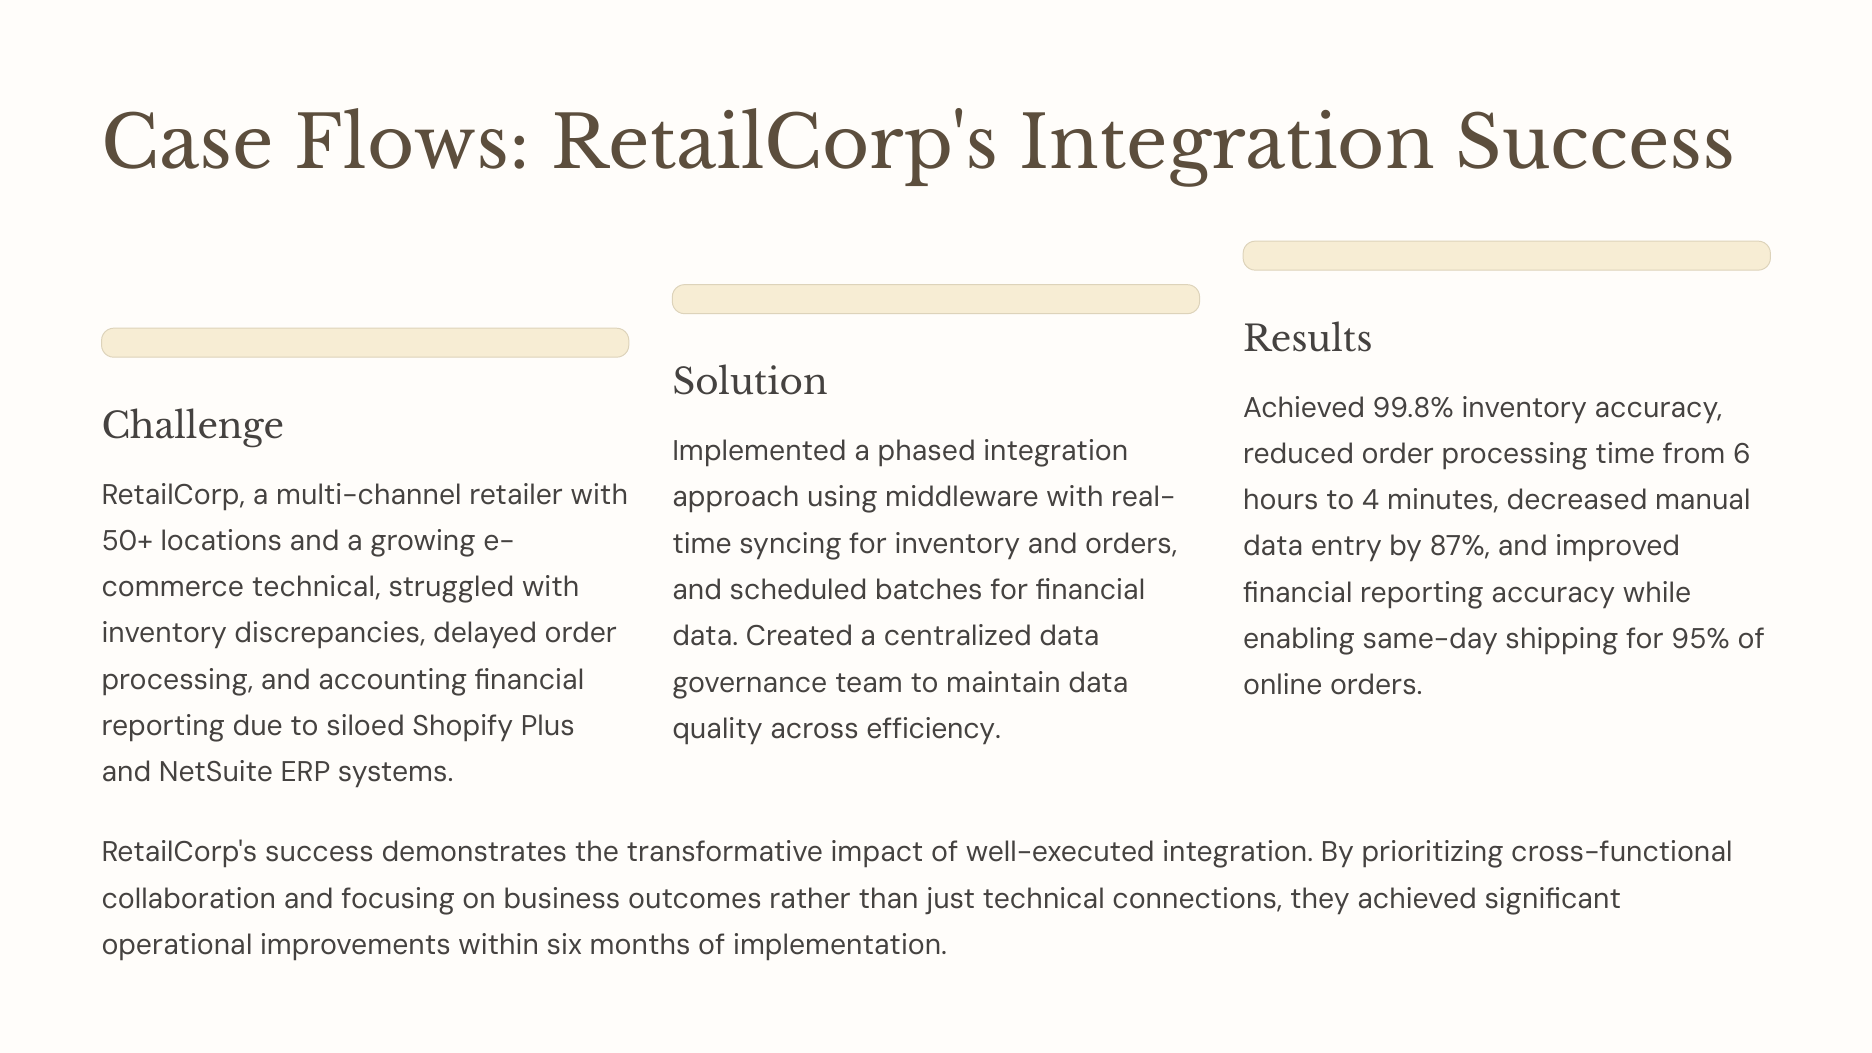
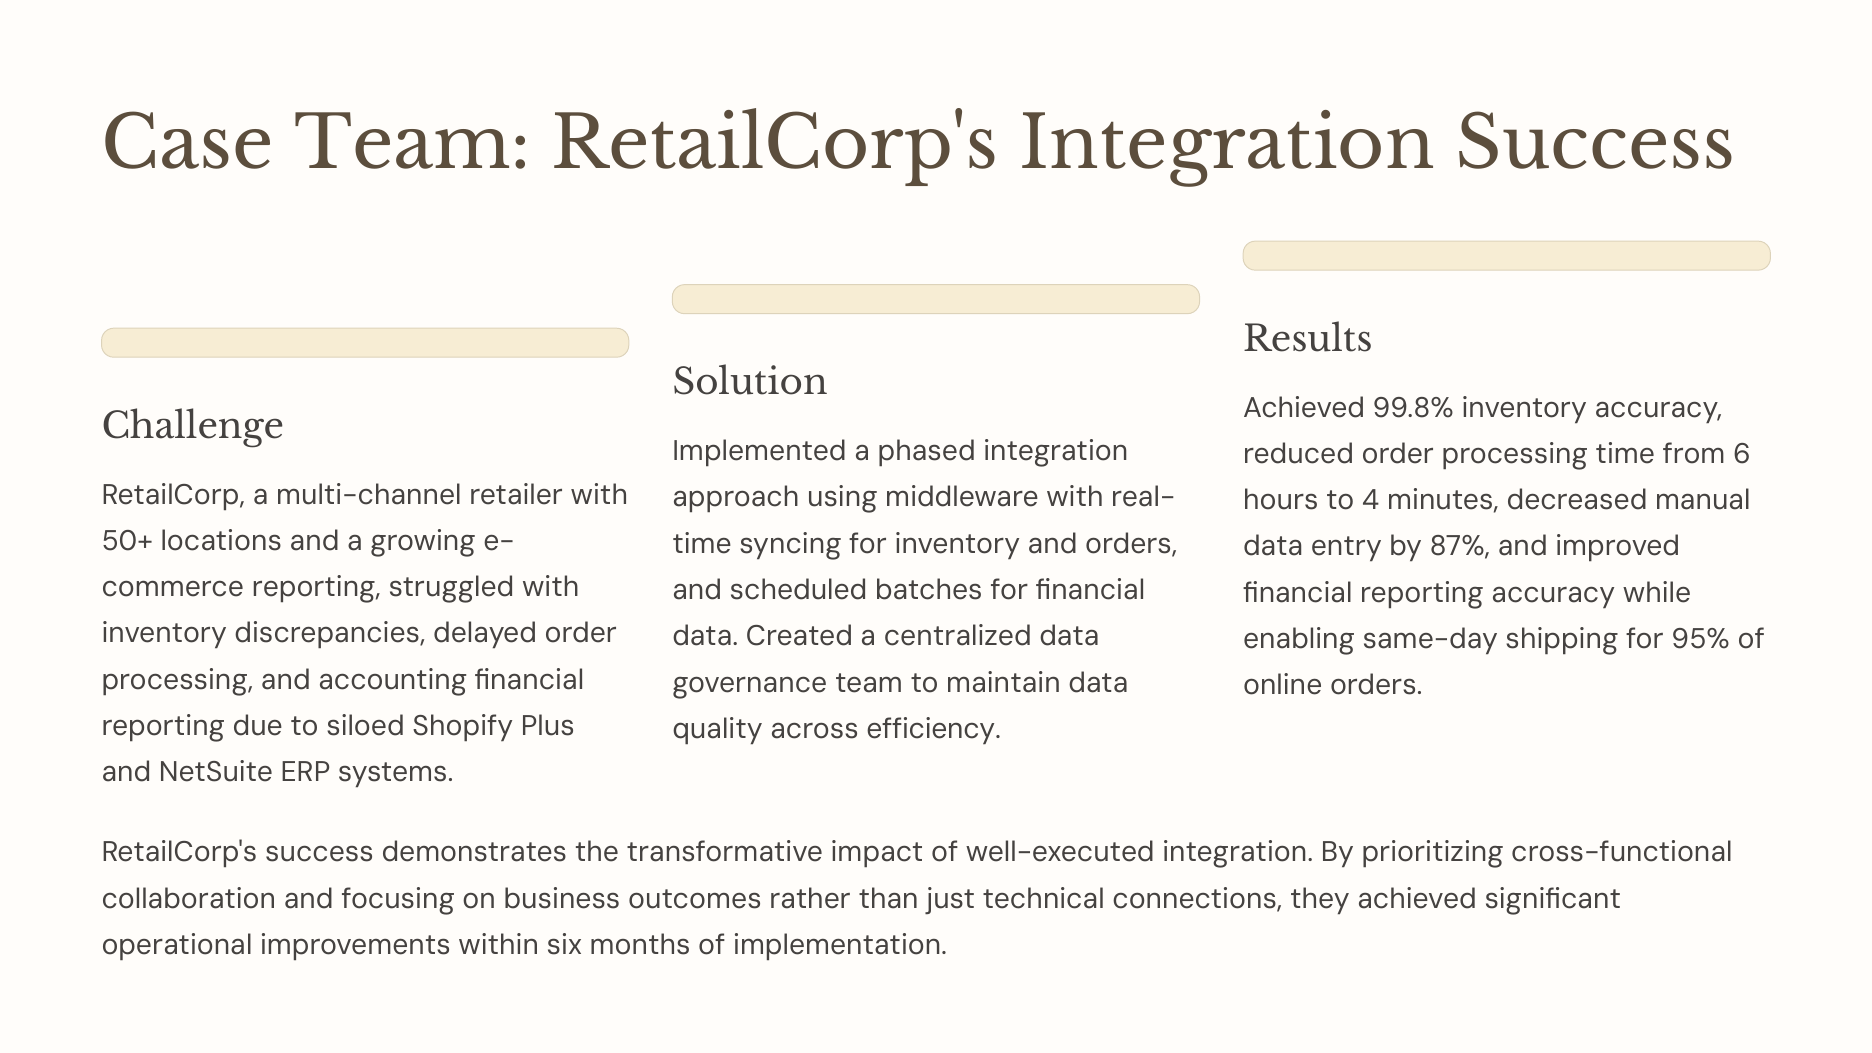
Case Flows: Flows -> Team
technical at (316, 587): technical -> reporting
